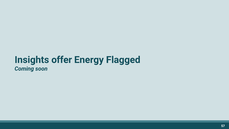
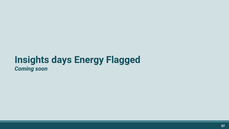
offer: offer -> days
